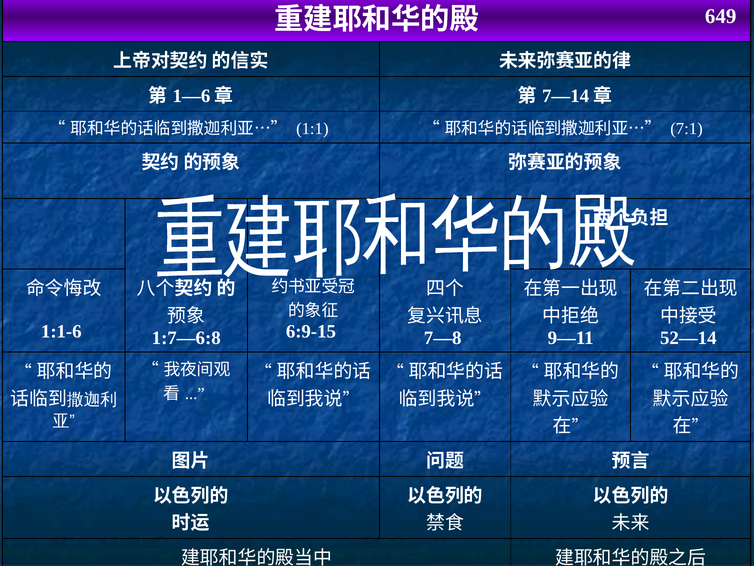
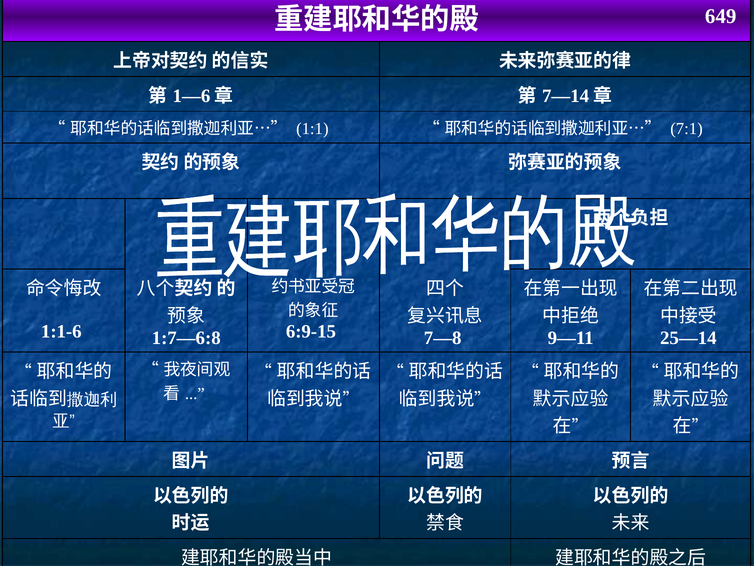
52—14: 52—14 -> 25—14
